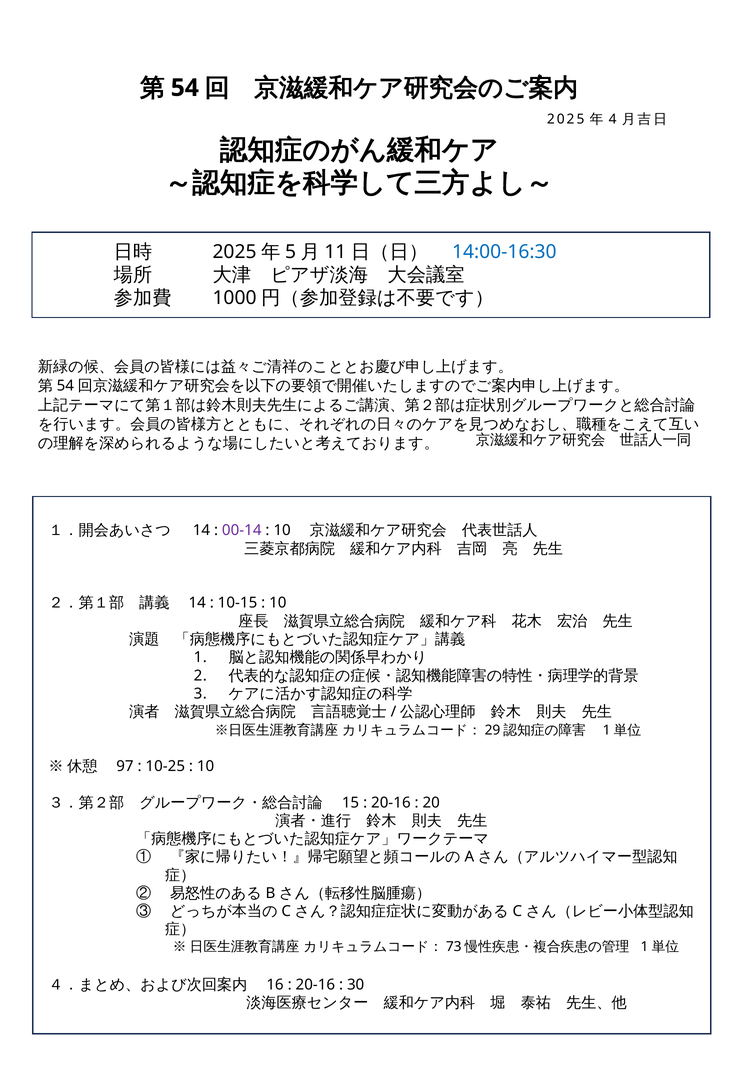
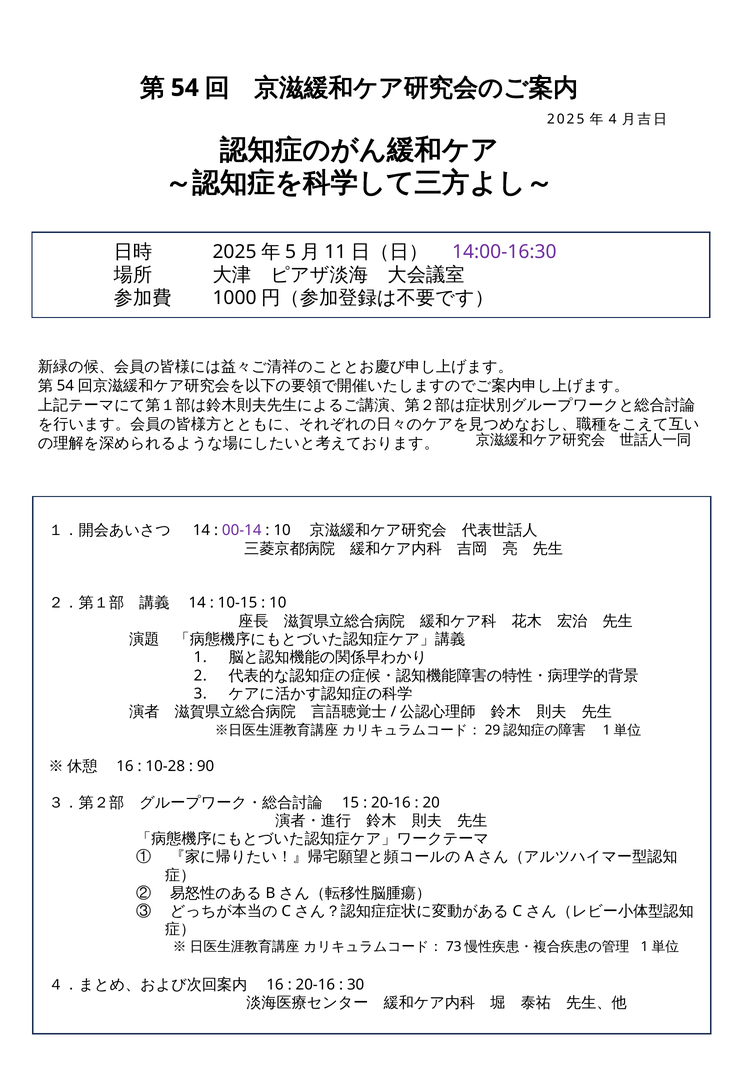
14:00-16:30 colour: blue -> purple
97 at (125, 767): 97 -> 16
10-25: 10-25 -> 10-28
10 at (206, 767): 10 -> 90
